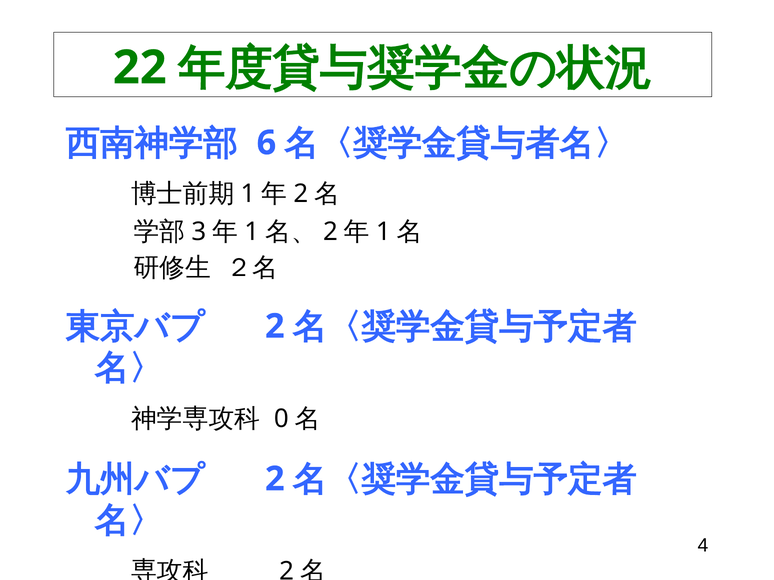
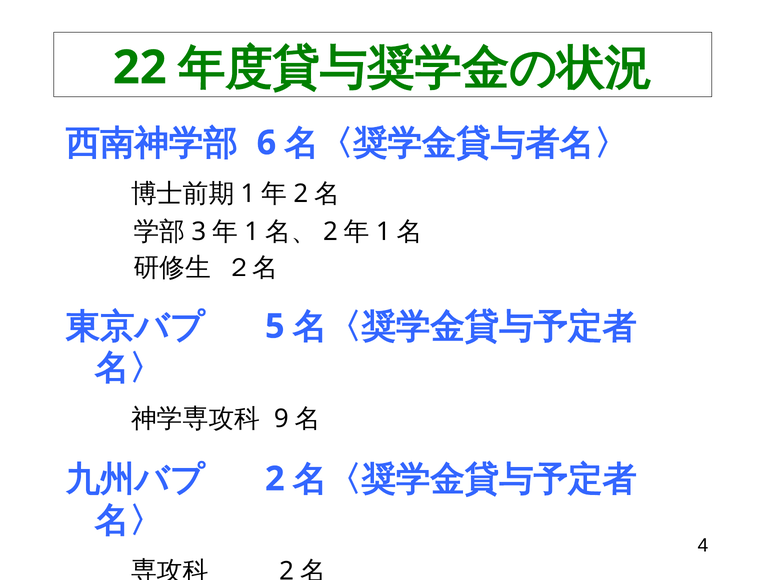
2 at (275, 327): 2 -> 5
0: 0 -> 9
